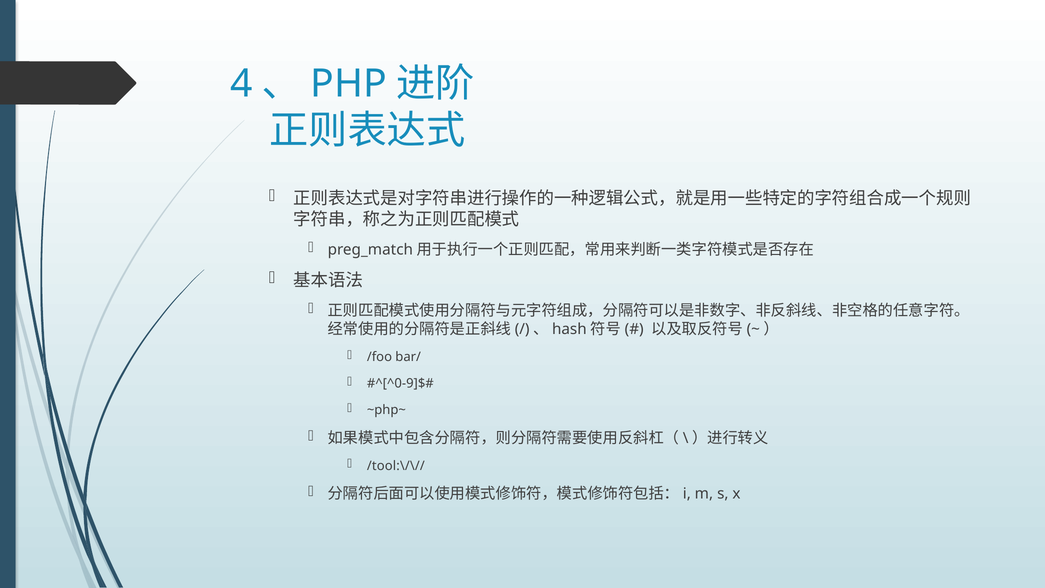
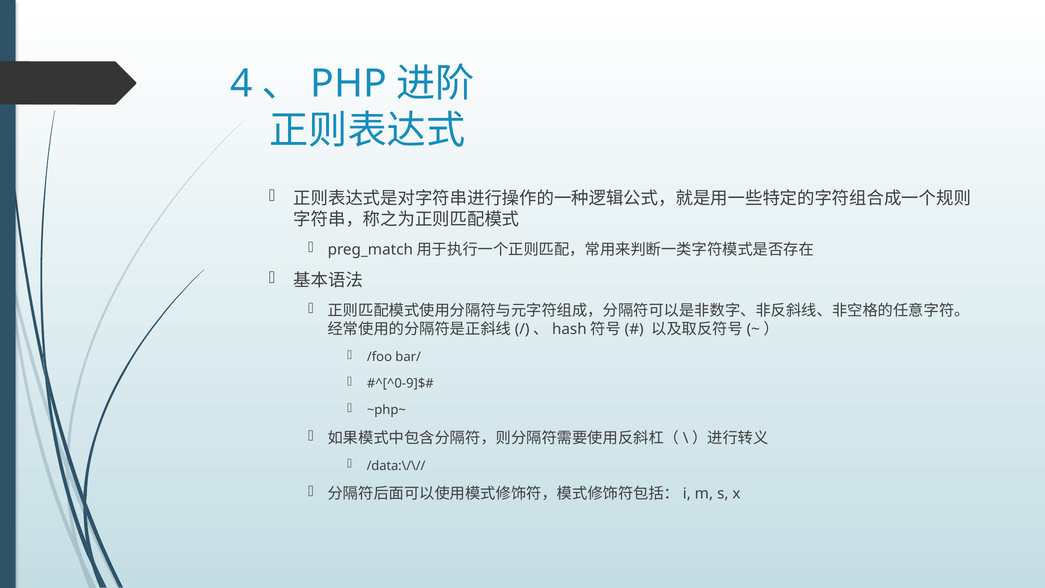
/tool:\/\//: /tool:\/\// -> /data:\/\//
